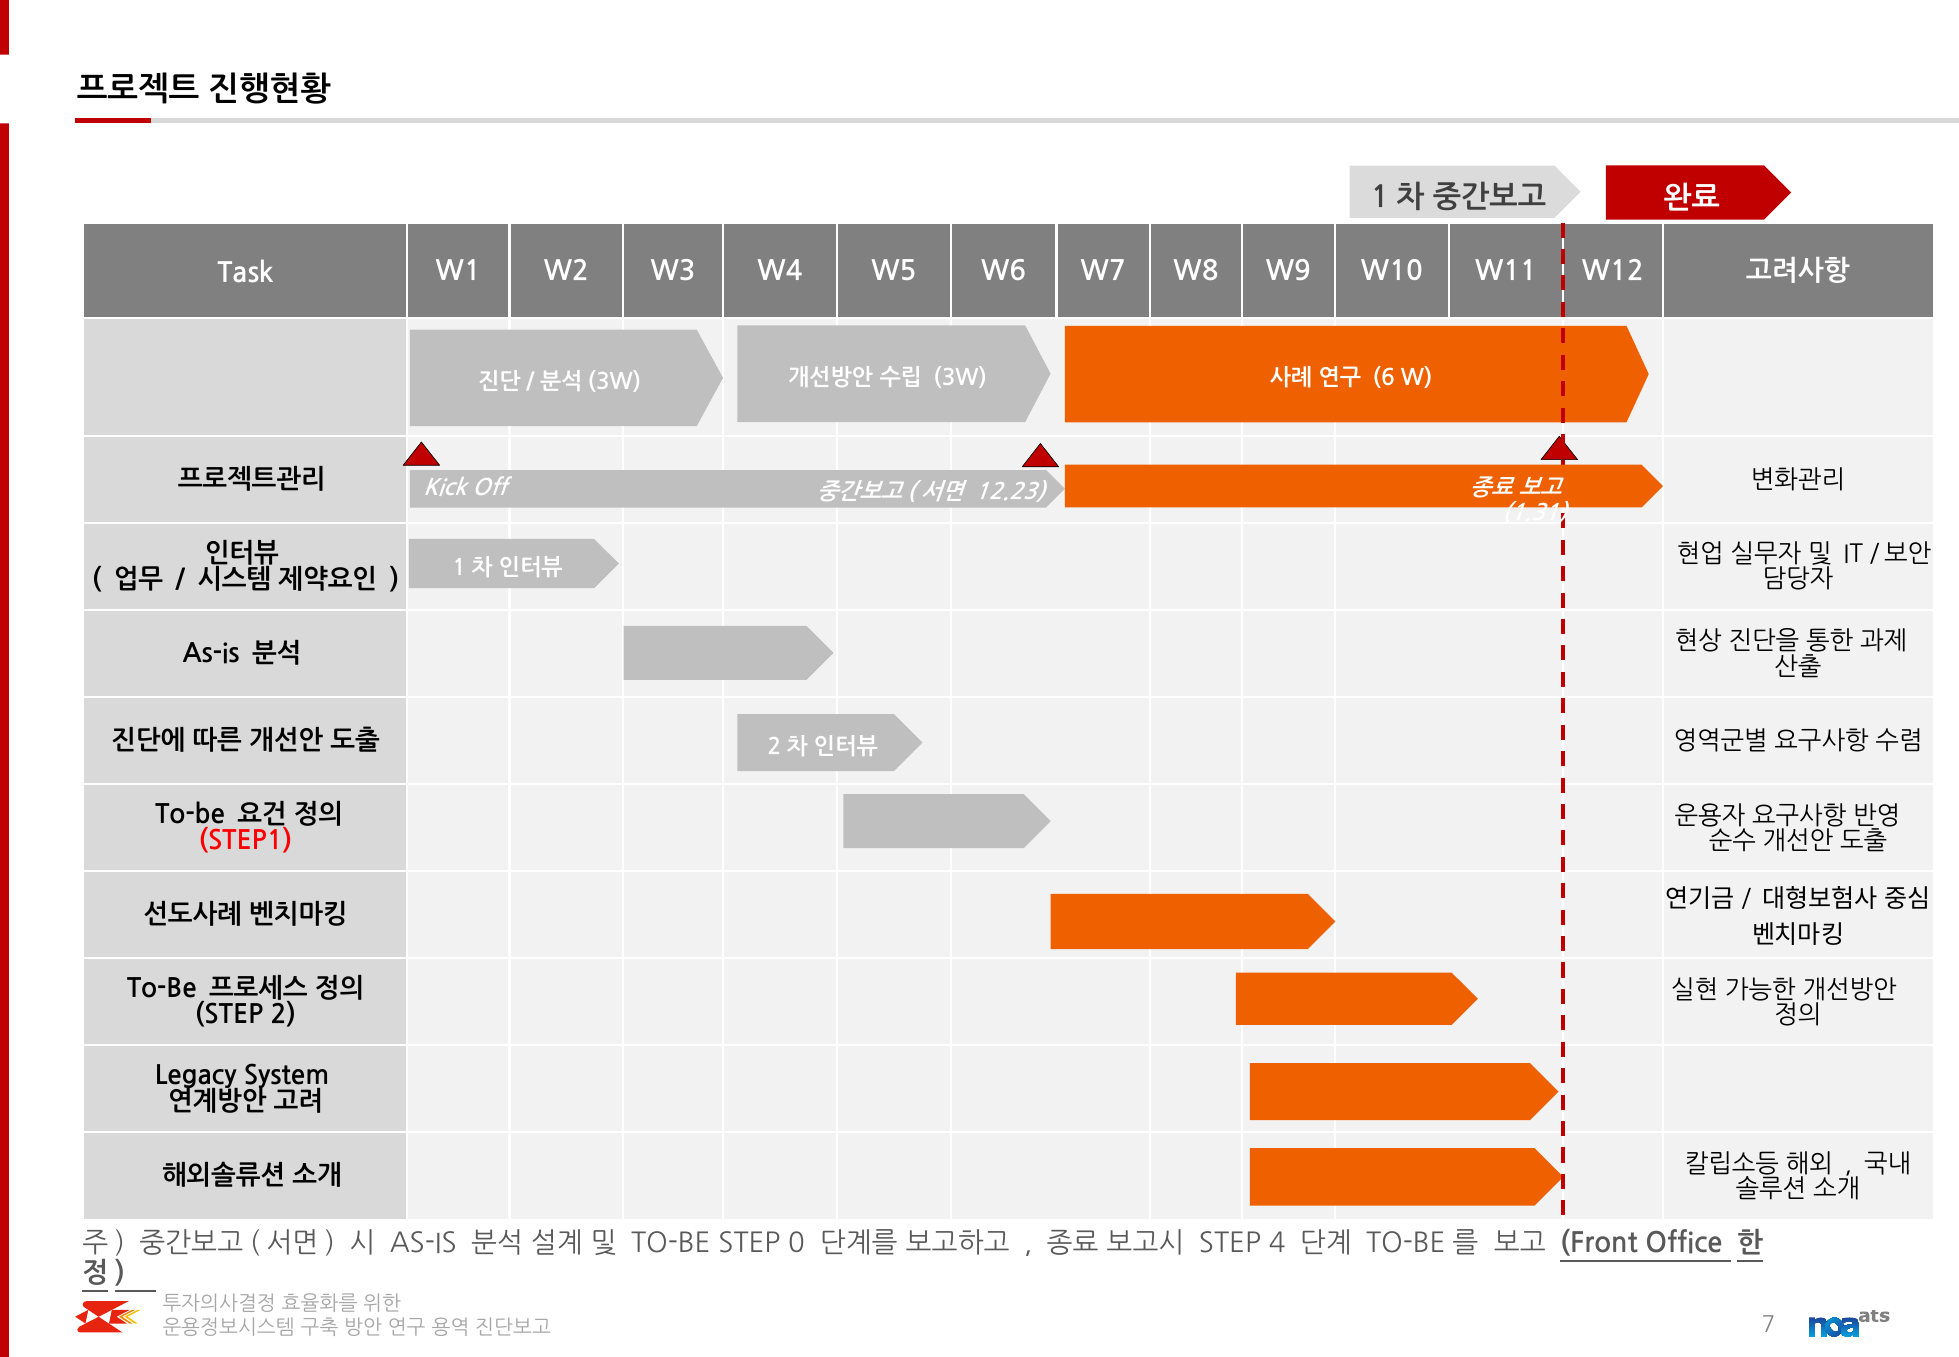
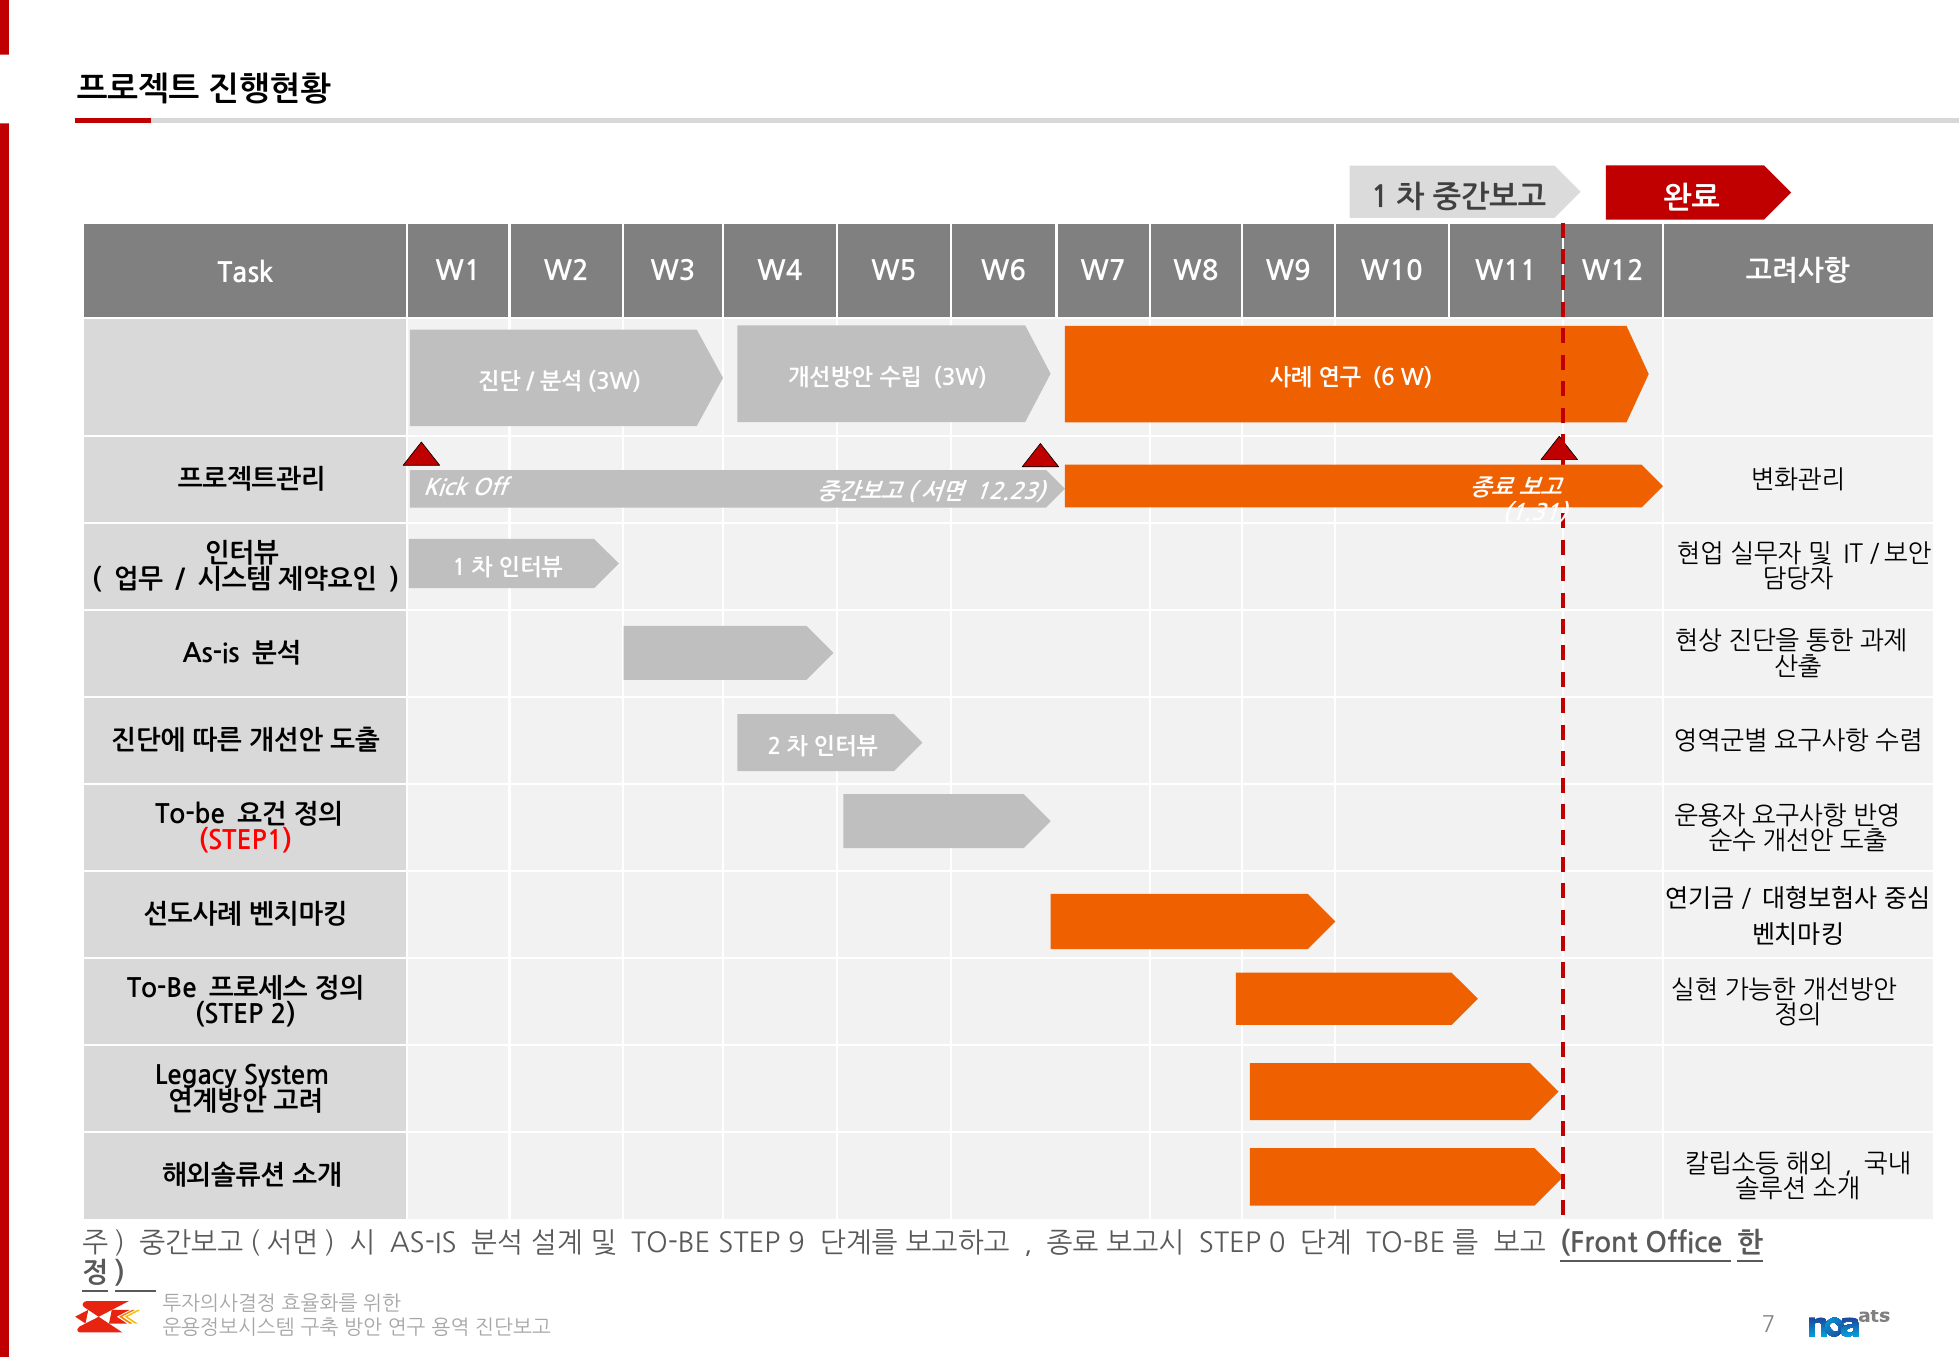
0: 0 -> 9
4: 4 -> 0
